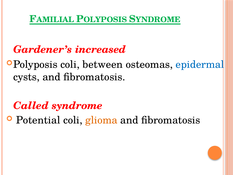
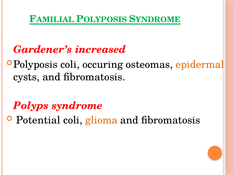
between: between -> occuring
epidermal colour: blue -> orange
Called: Called -> Polyps
